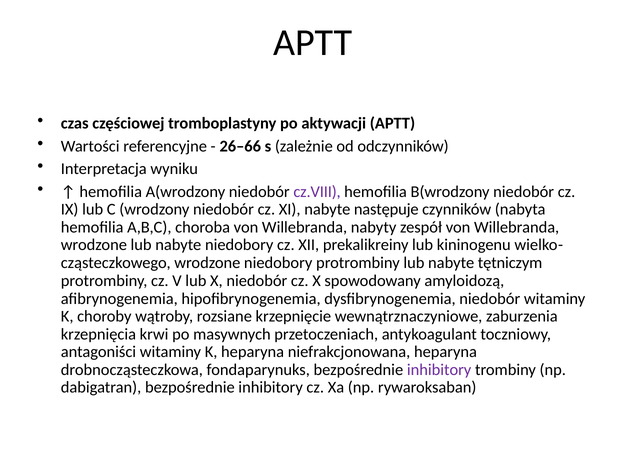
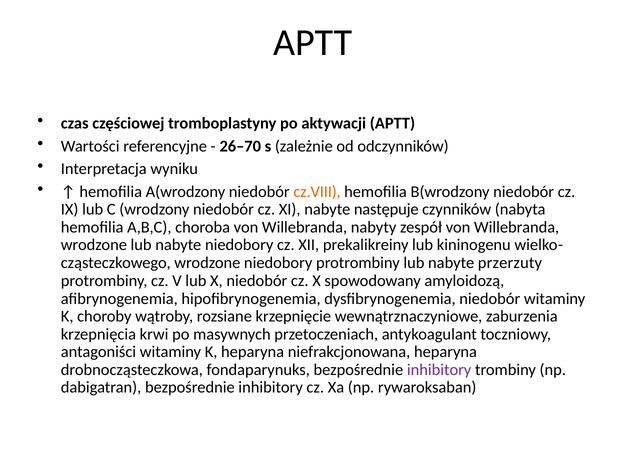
26–66: 26–66 -> 26–70
cz.VIII colour: purple -> orange
tętniczym: tętniczym -> przerzuty
